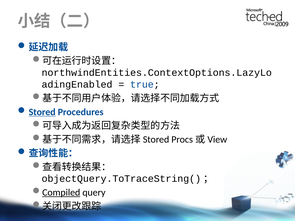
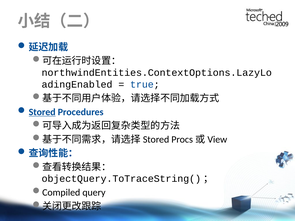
Compiled underline: present -> none
